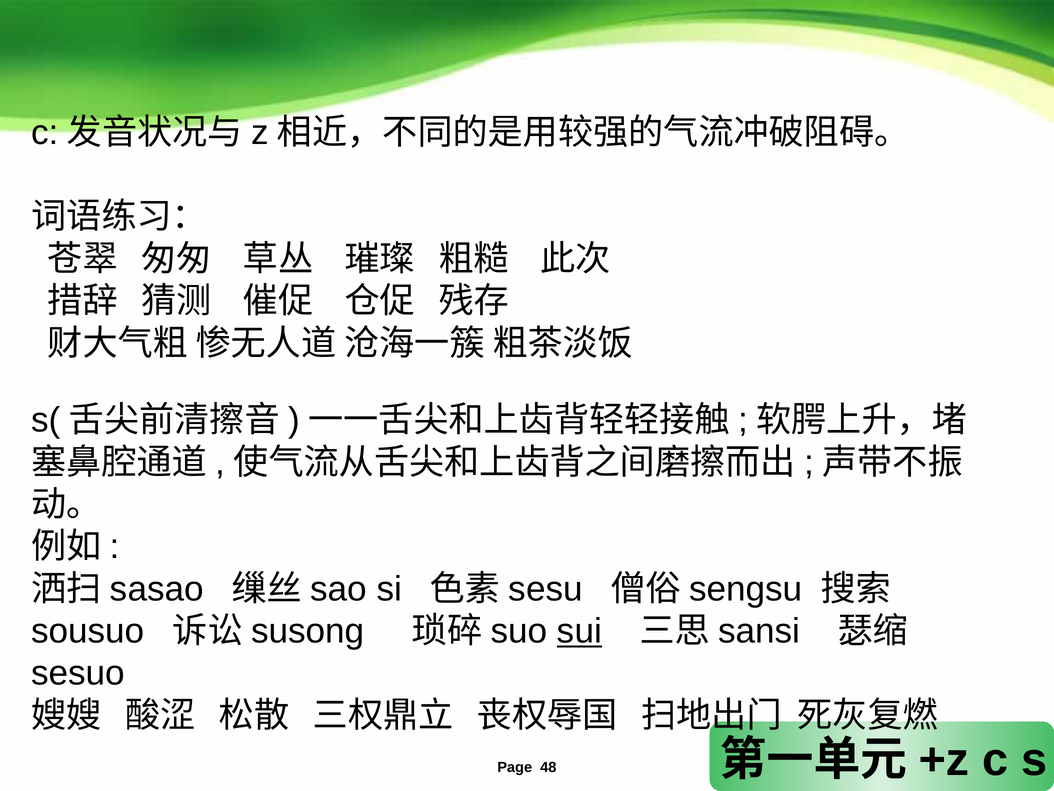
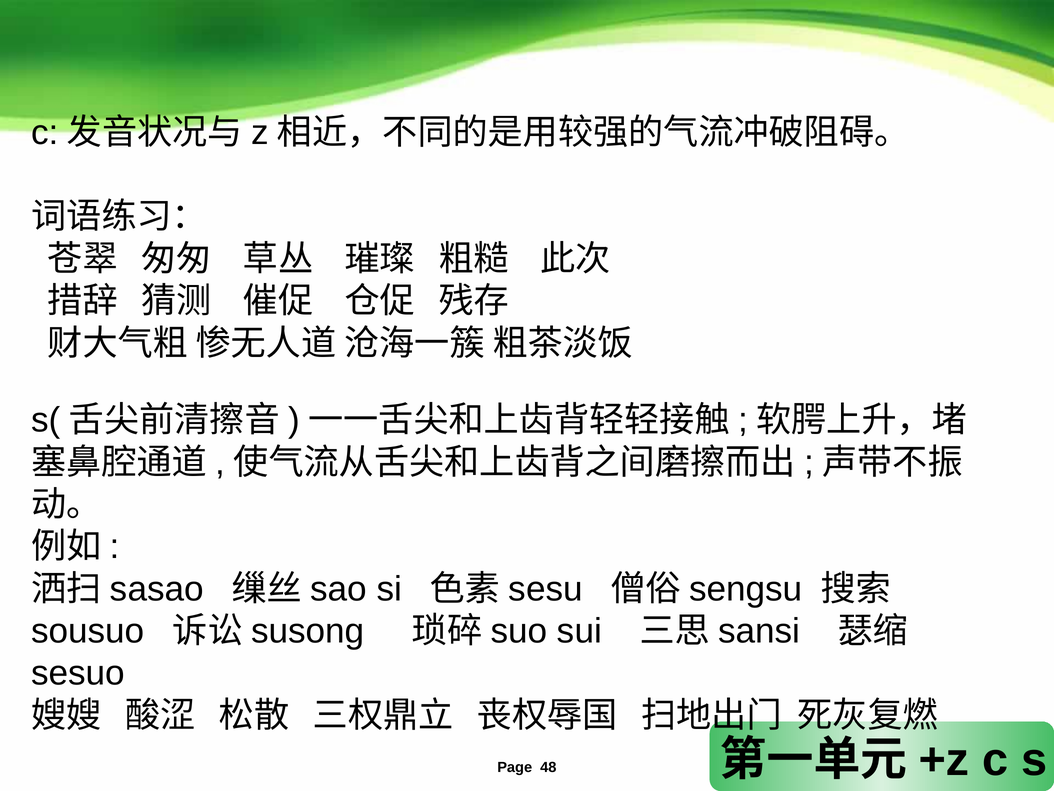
sui underline: present -> none
